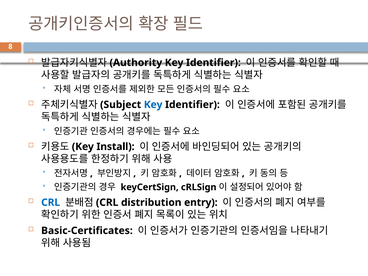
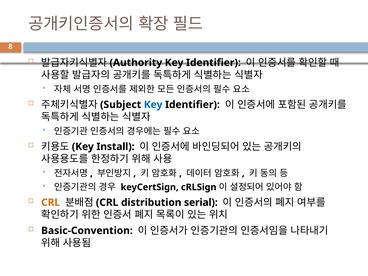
CRL at (51, 202) colour: blue -> orange
entry: entry -> serial
Basic-Certificates: Basic-Certificates -> Basic-Convention
